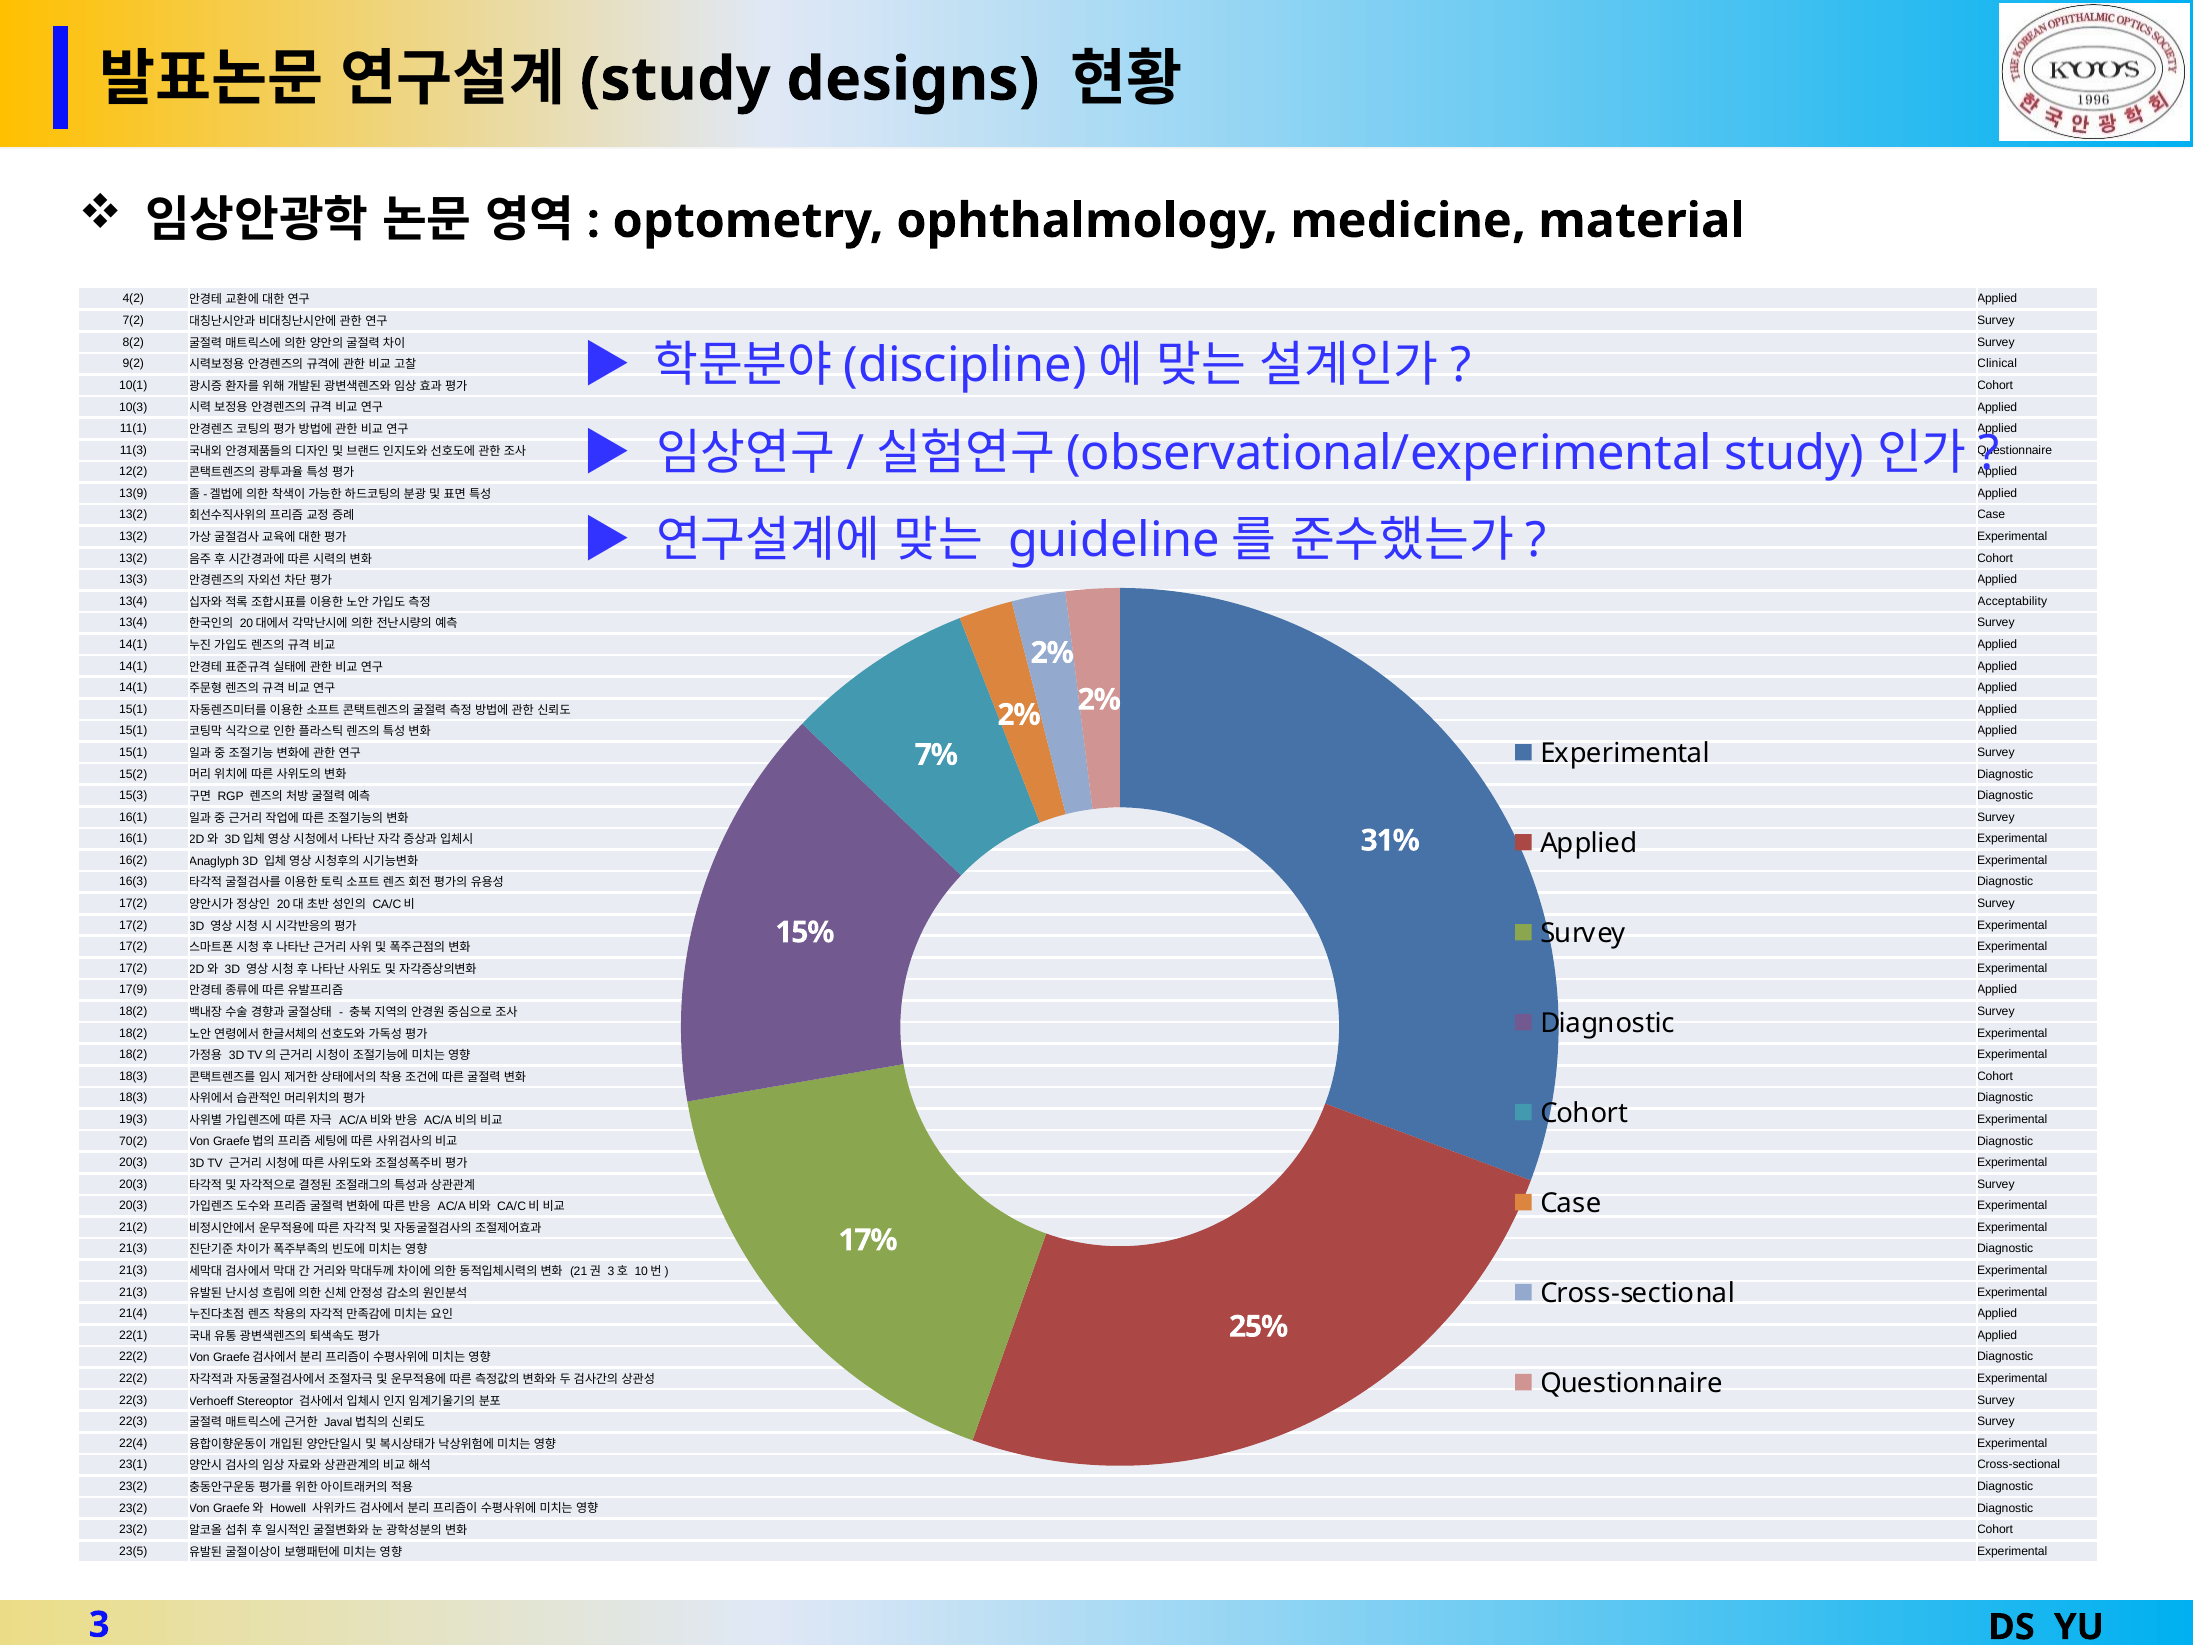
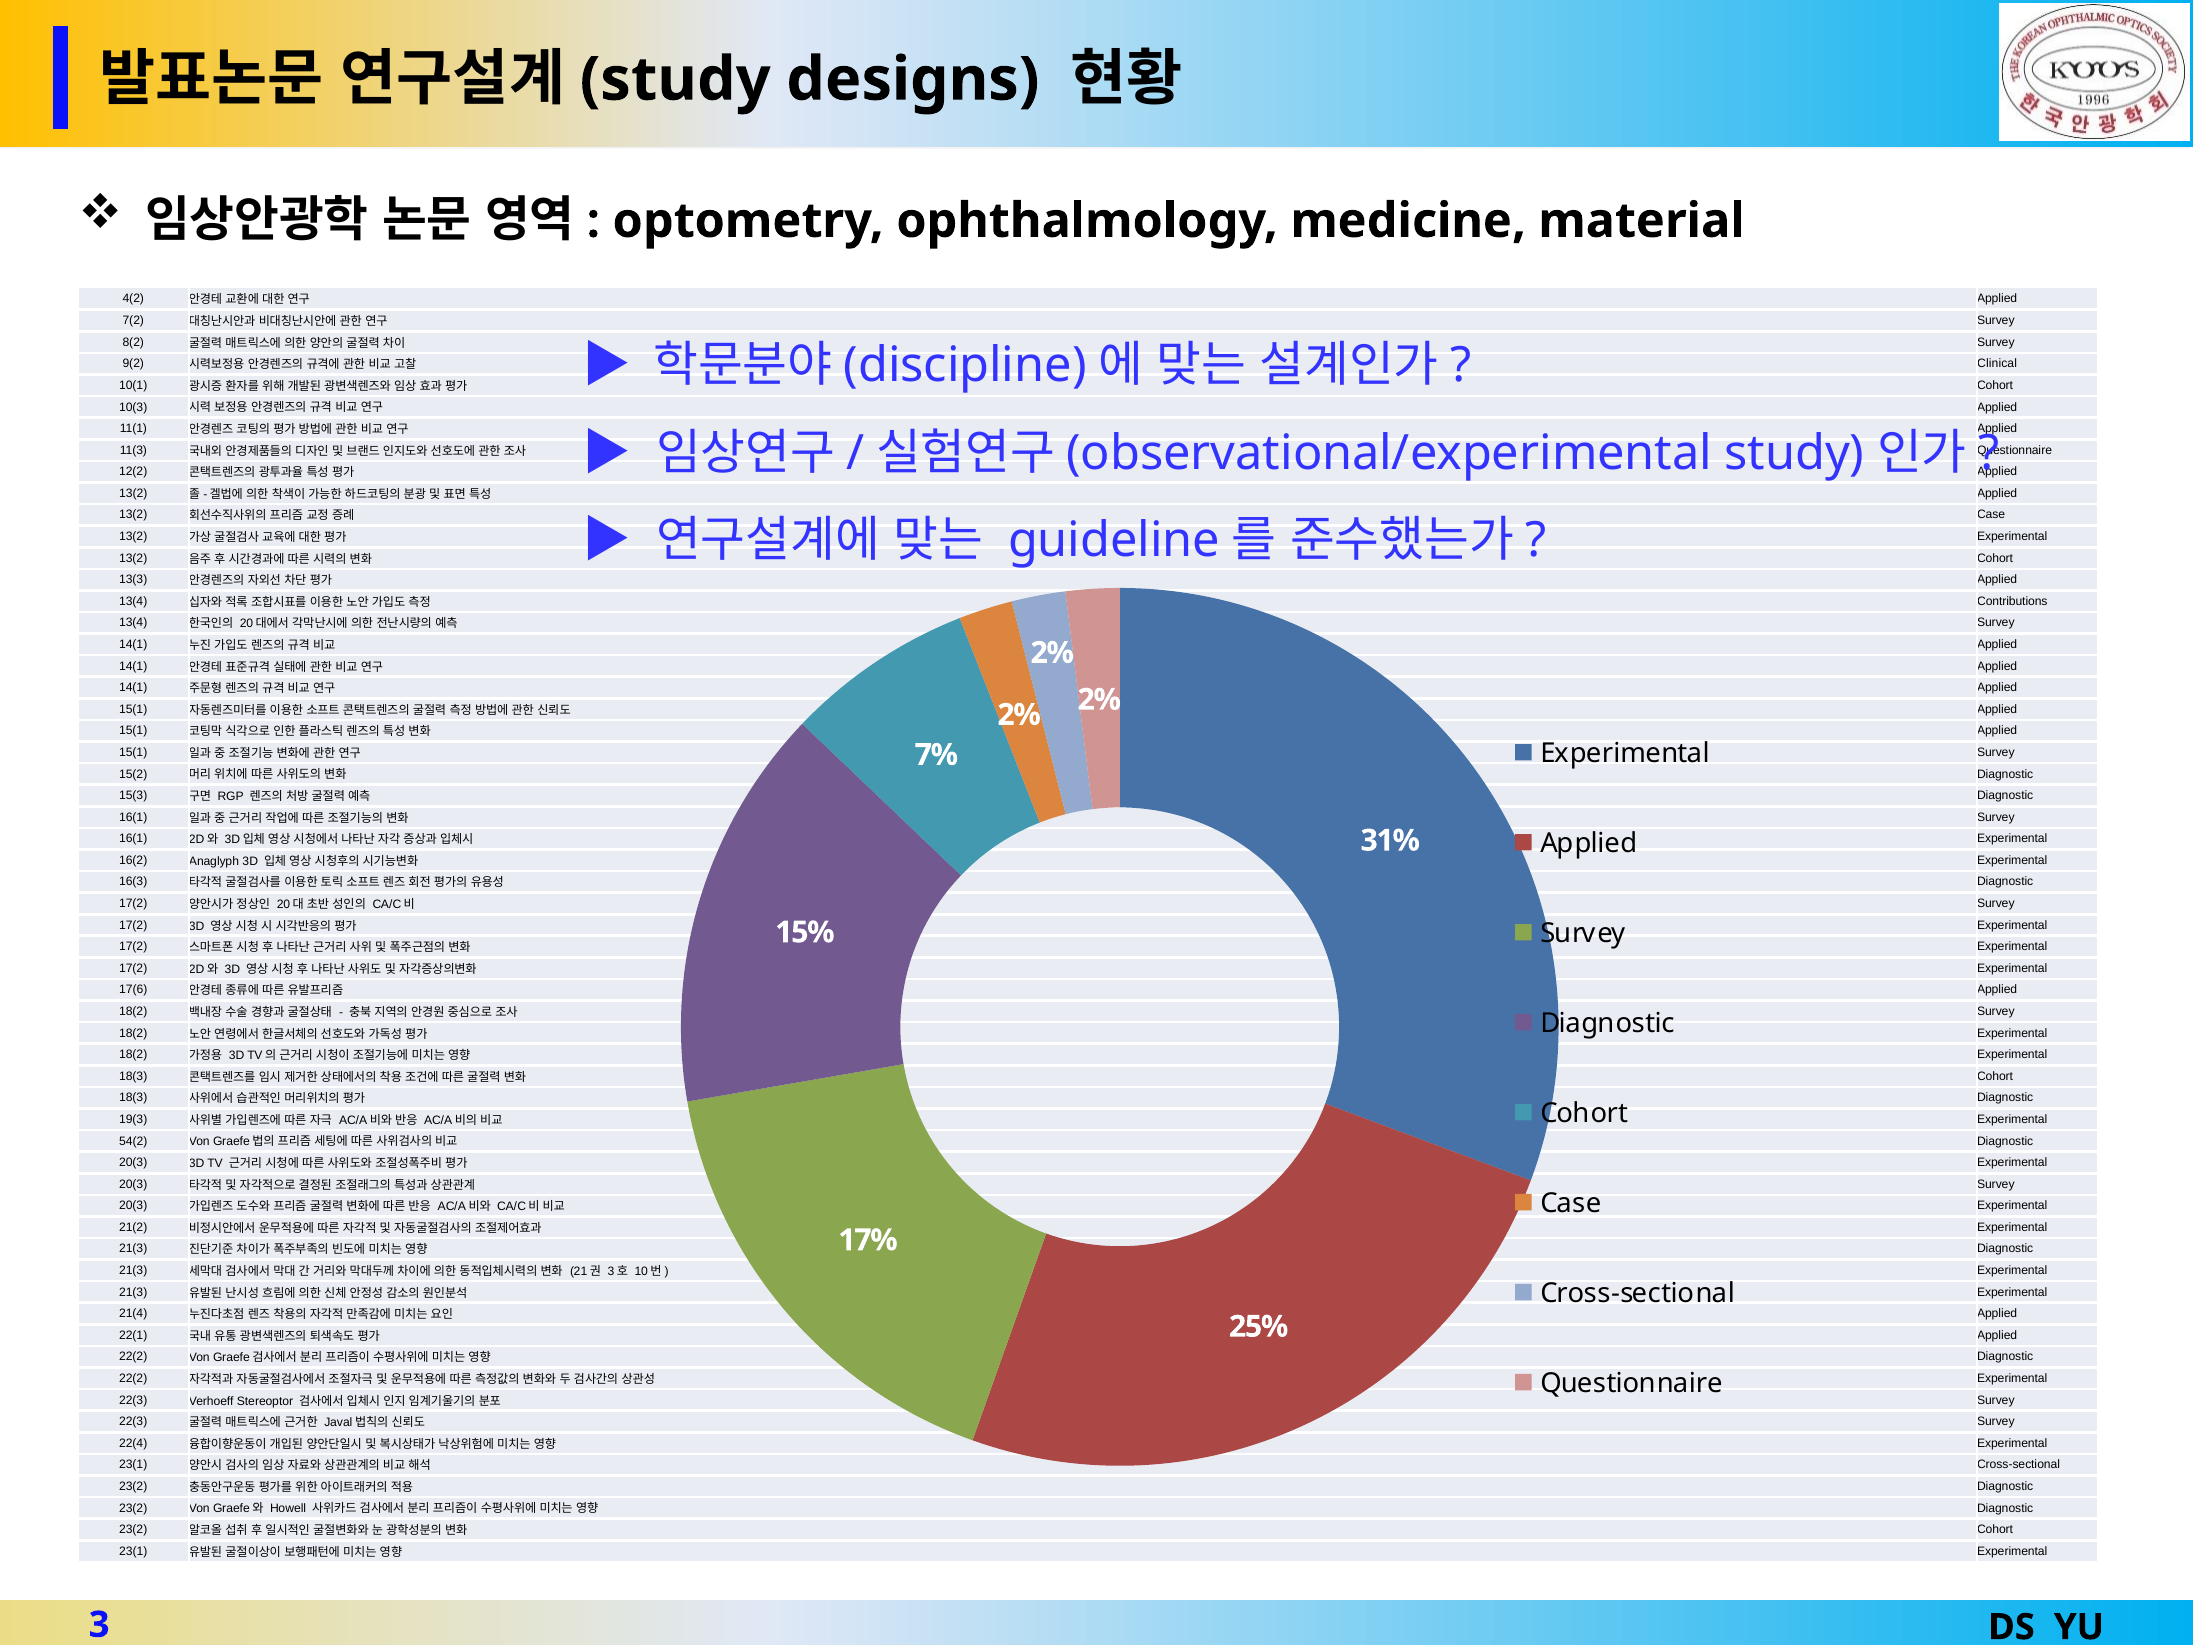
13(9 at (133, 493): 13(9 -> 13(2
Acceptability: Acceptability -> Contributions
17(9: 17(9 -> 17(6
70(2: 70(2 -> 54(2
23(5 at (133, 1551): 23(5 -> 23(1
